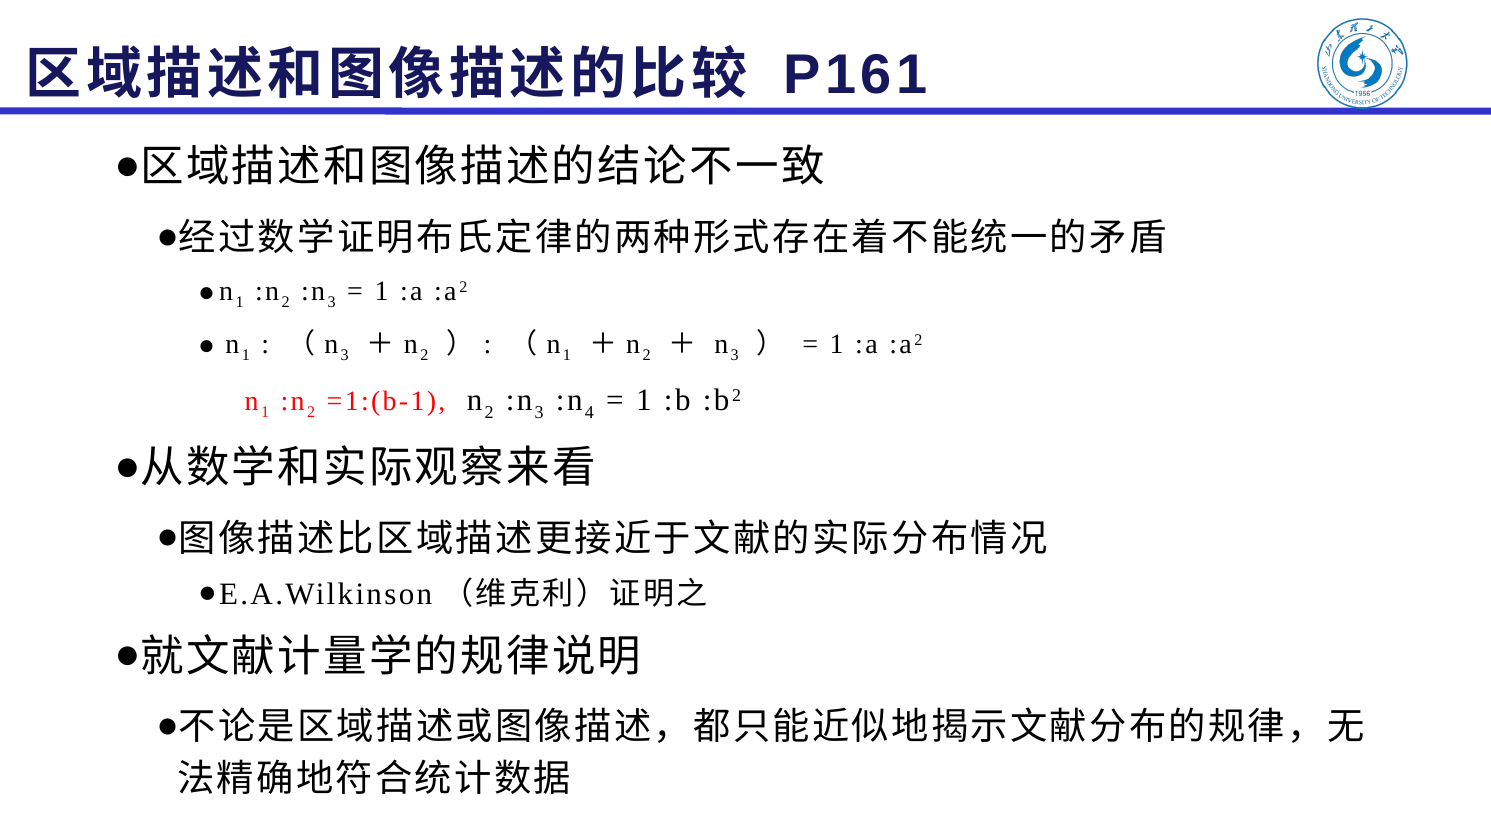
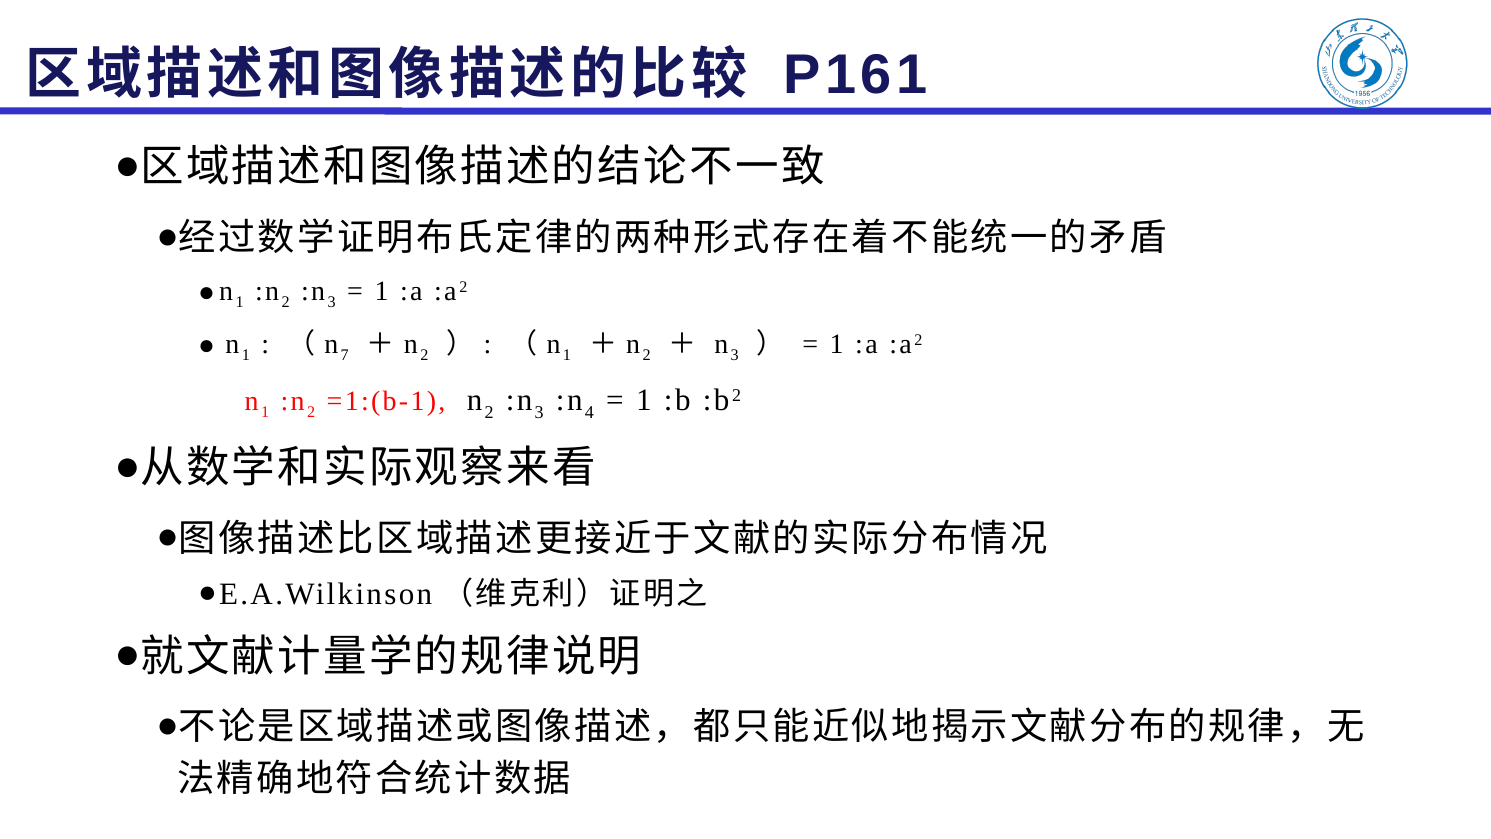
3 at (345, 355): 3 -> 7
